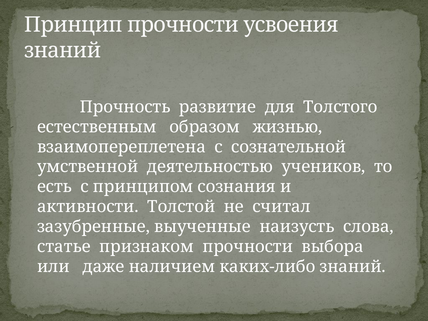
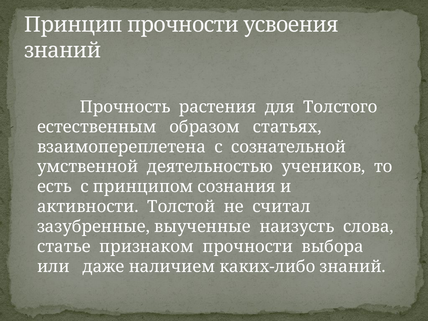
развитие: развитие -> растения
жизнью: жизнью -> статьях
